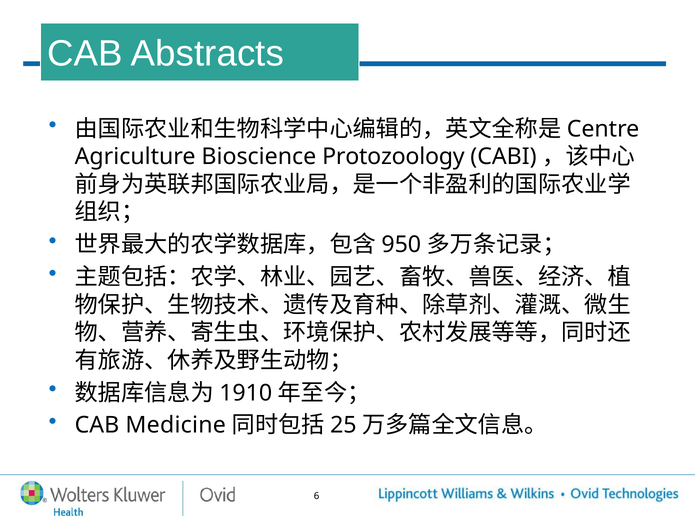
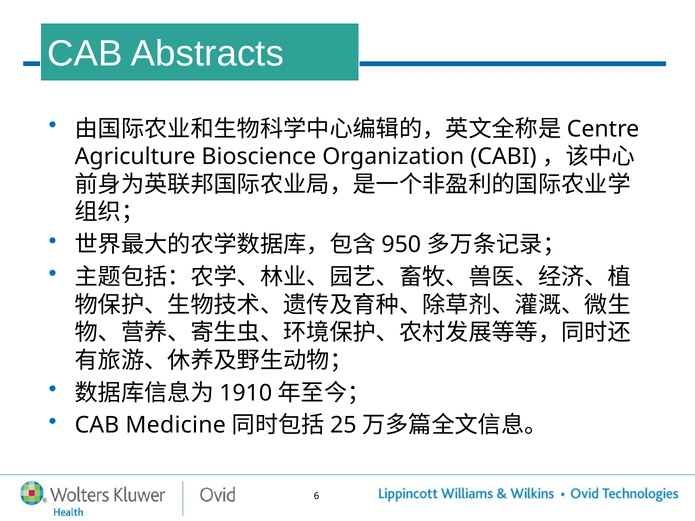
Protozoology: Protozoology -> Organization
